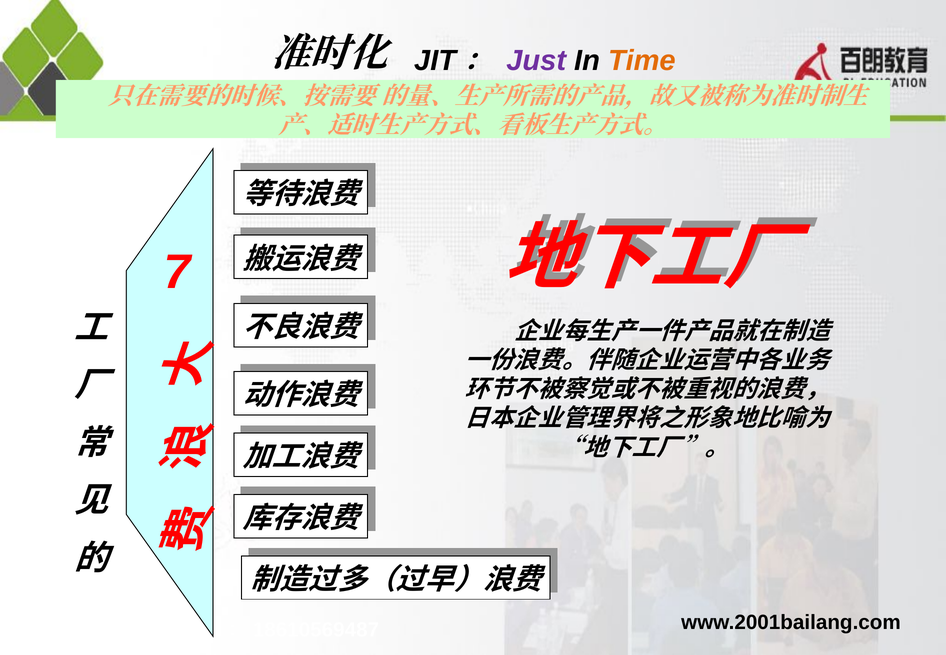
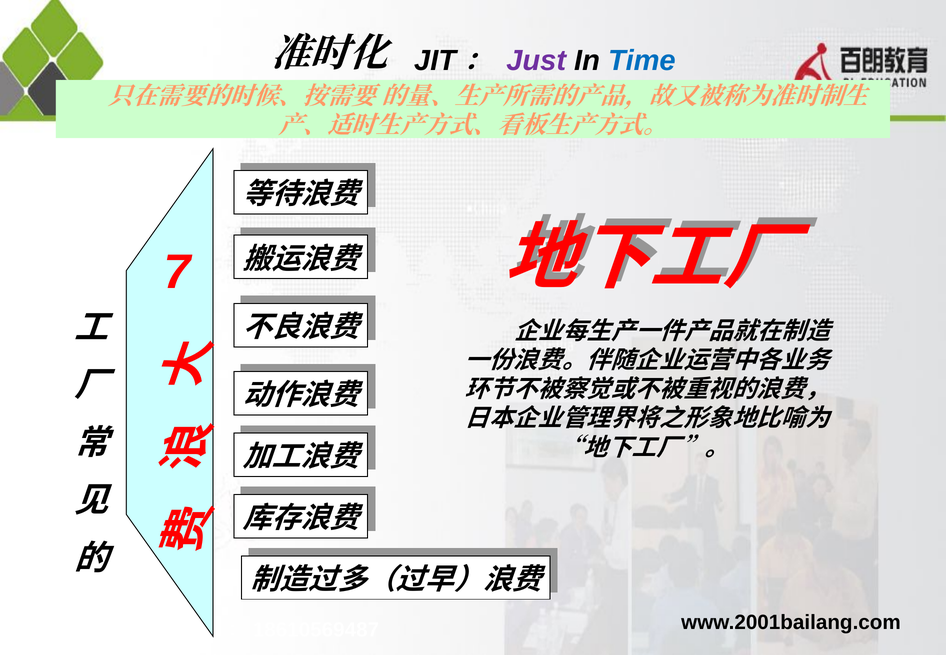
Time colour: orange -> blue
